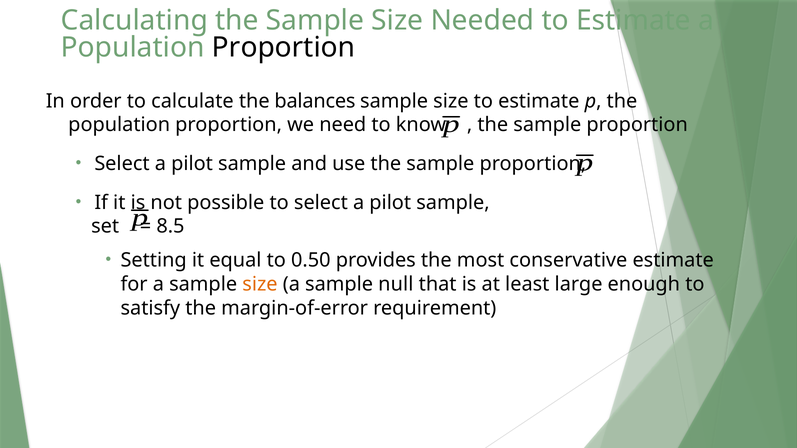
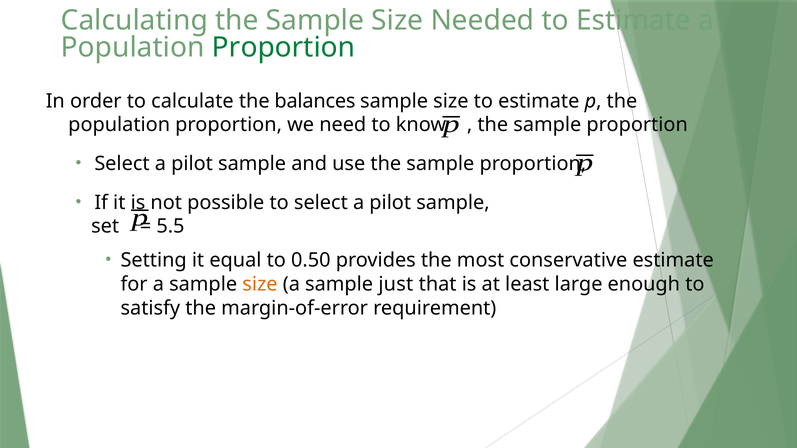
Proportion at (284, 47) colour: black -> green
8.5: 8.5 -> 5.5
null: null -> just
